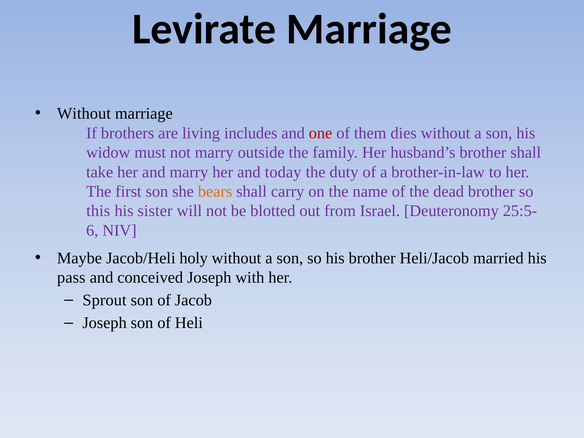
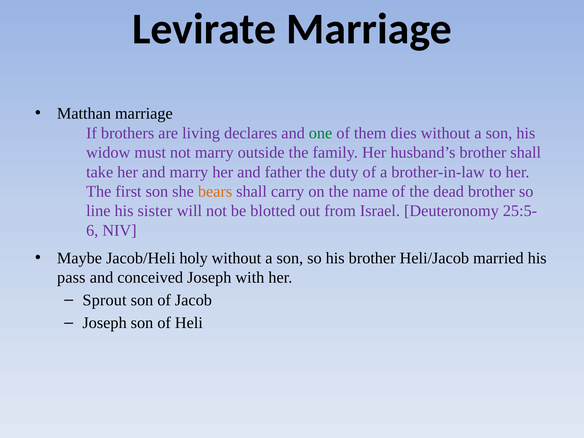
Without at (84, 114): Without -> Matthan
includes: includes -> declares
one colour: red -> green
today: today -> father
this: this -> line
